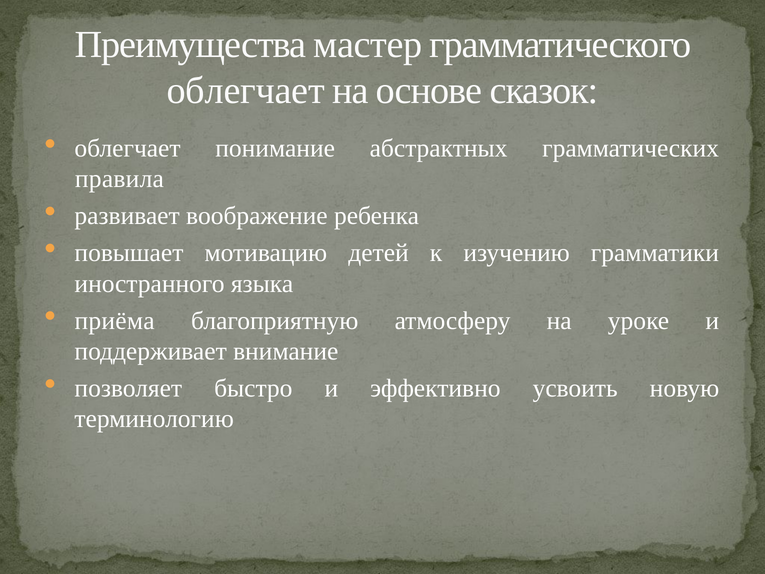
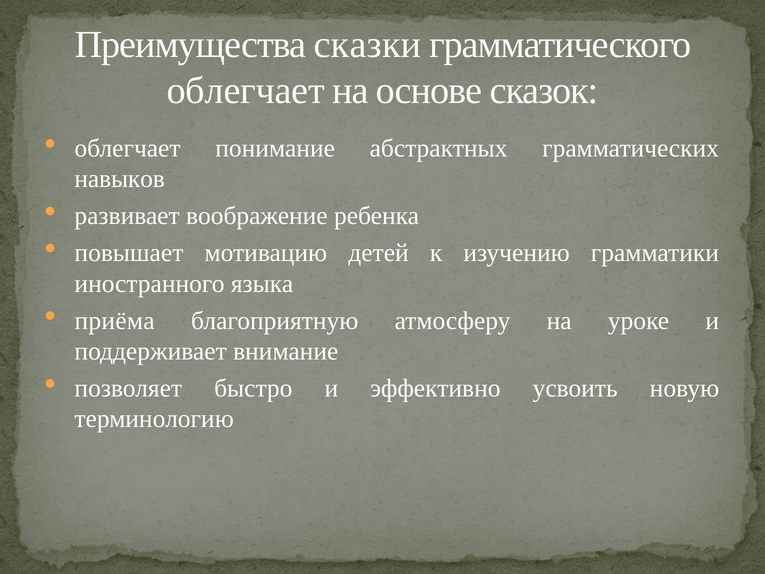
мастер: мастер -> сказки
правила: правила -> навыков
